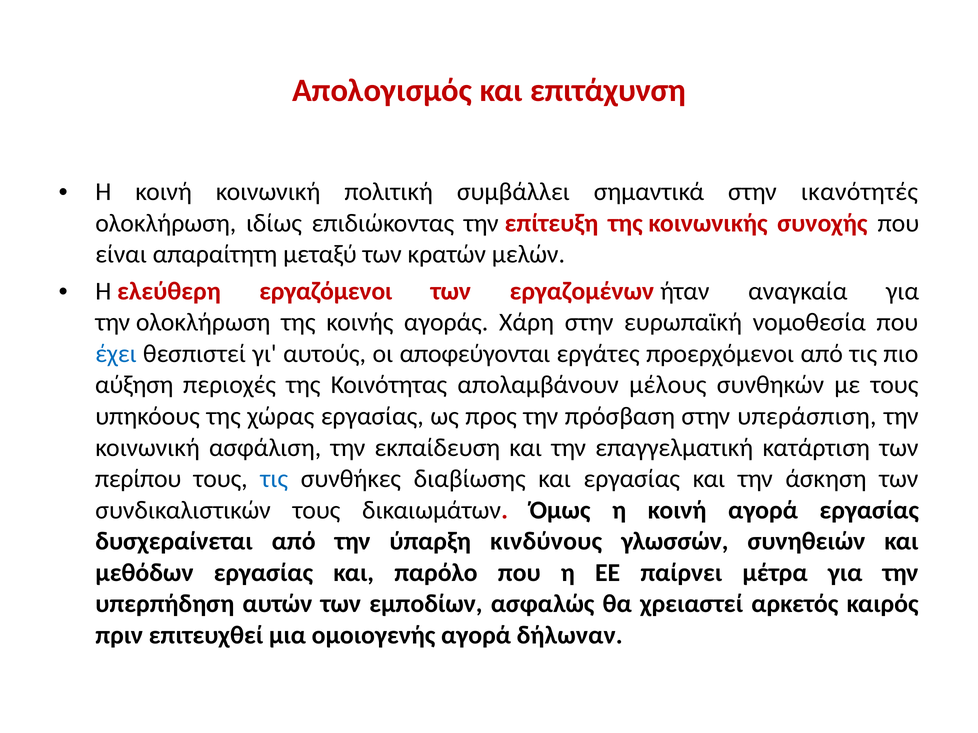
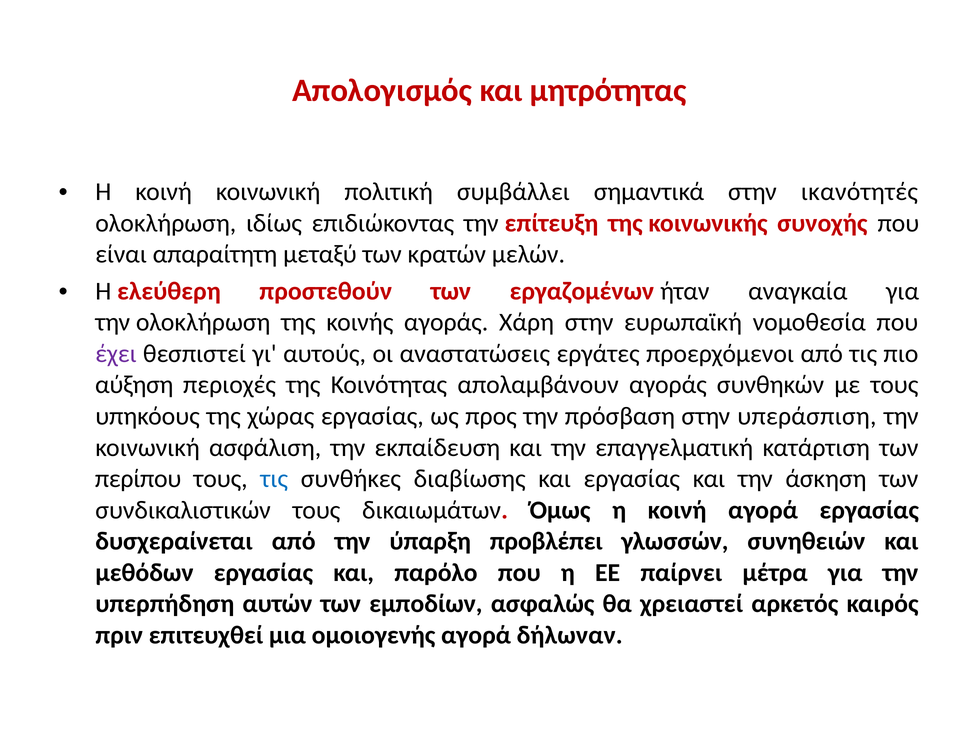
επιτάχυνση: επιτάχυνση -> μητρότητας
εργαζόμενοι: εργαζόμενοι -> προστεθούν
έχει colour: blue -> purple
αποφεύγονται: αποφεύγονται -> αναστατώσεις
απολαμβάνουν μέλους: μέλους -> αγοράς
κινδύνους: κινδύνους -> προβλέπει
